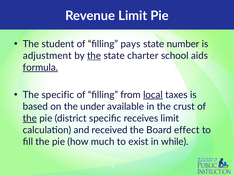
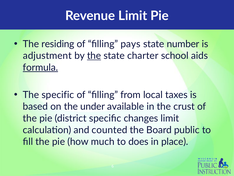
student: student -> residing
local underline: present -> none
the at (30, 118) underline: present -> none
receives: receives -> changes
received: received -> counted
effect: effect -> public
exist: exist -> does
while: while -> place
